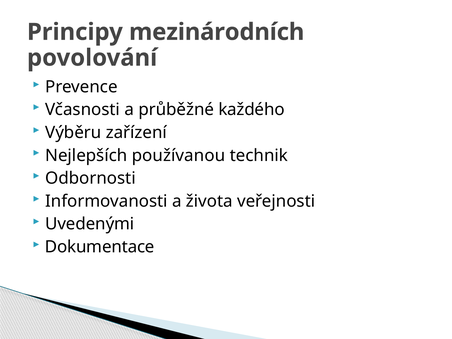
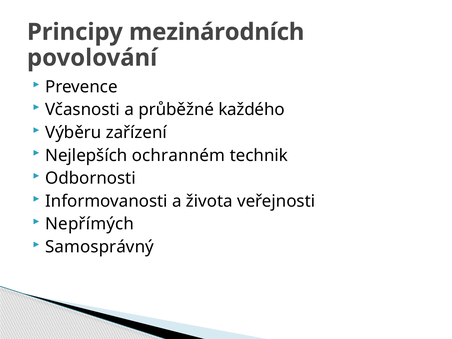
používanou: používanou -> ochranném
Uvedenými: Uvedenými -> Nepřímých
Dokumentace: Dokumentace -> Samosprávný
